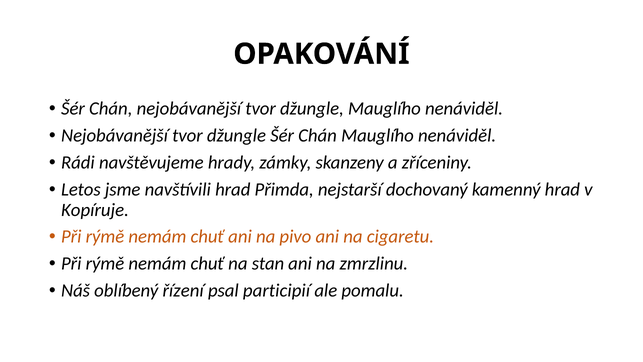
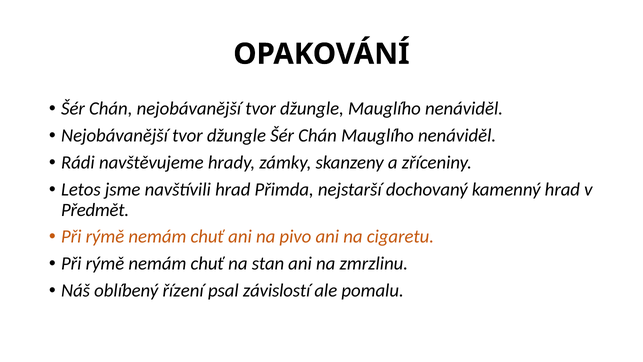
Kopíruje: Kopíruje -> Předmět
participií: participií -> závislostí
